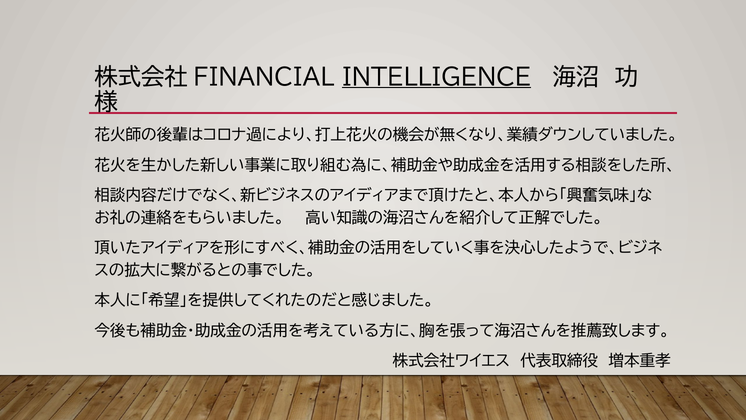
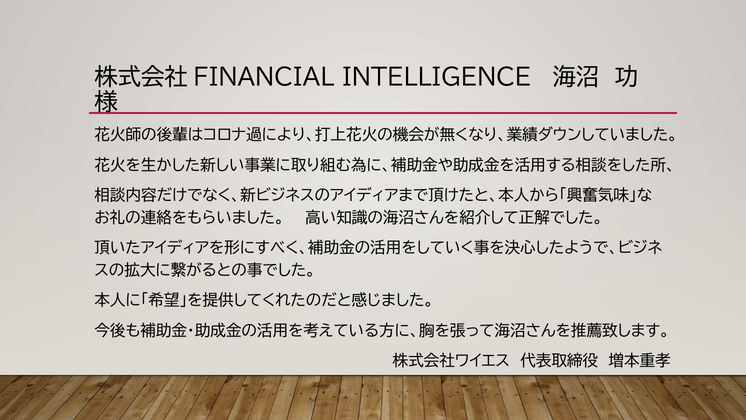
INTELLIGENCE underline: present -> none
